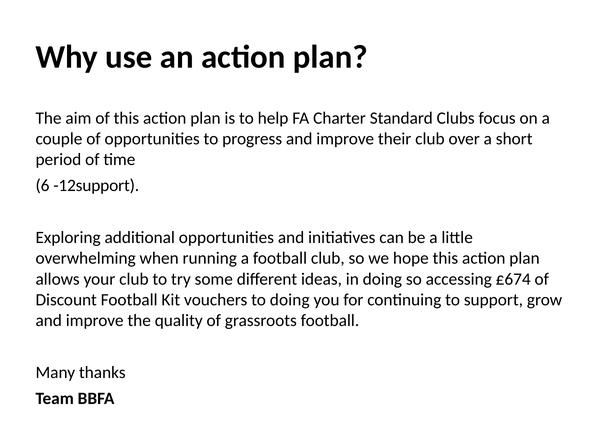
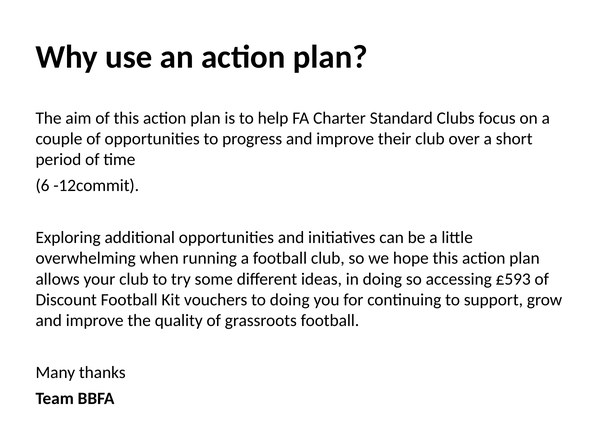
-12support: -12support -> -12commit
£674: £674 -> £593
